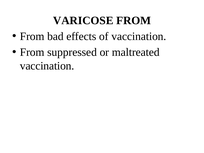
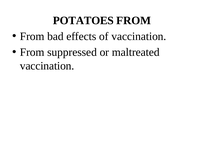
VARICOSE: VARICOSE -> POTATOES
